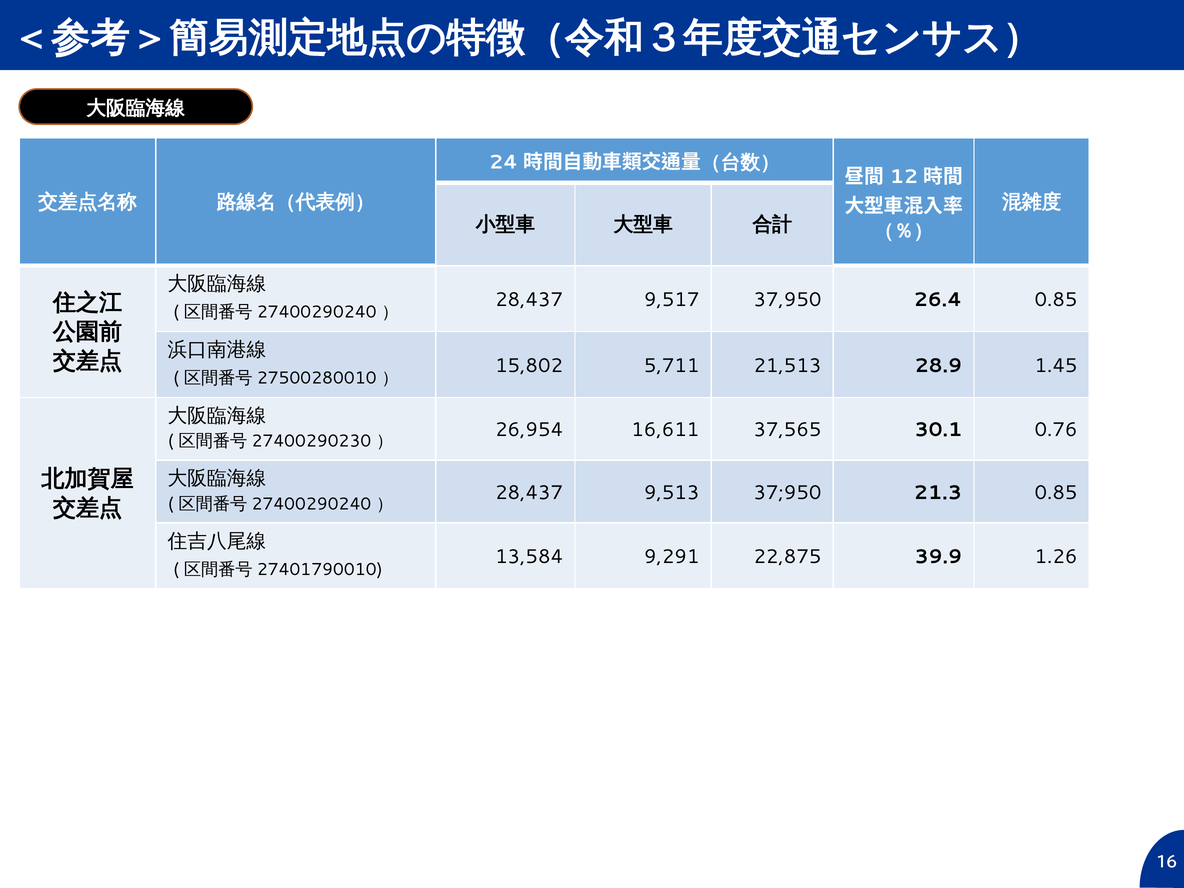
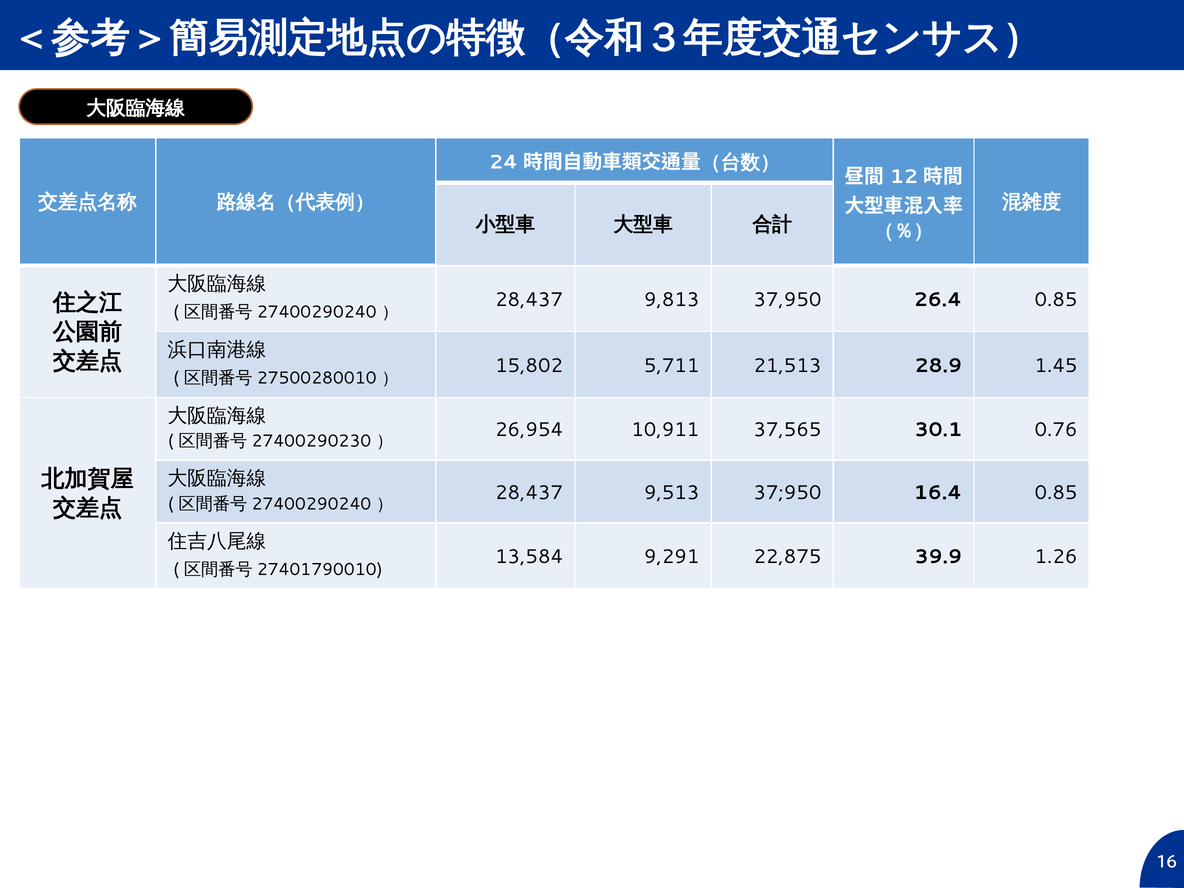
9,517: 9,517 -> 9,813
16,611: 16,611 -> 10,911
21.3: 21.3 -> 16.4
